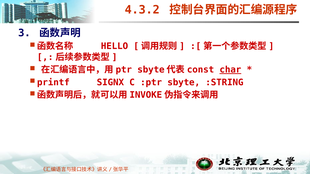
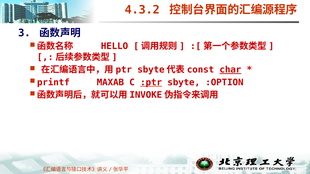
SIGNX: SIGNX -> MAXAB
:ptr underline: none -> present
:STRING: :STRING -> :OPTION
